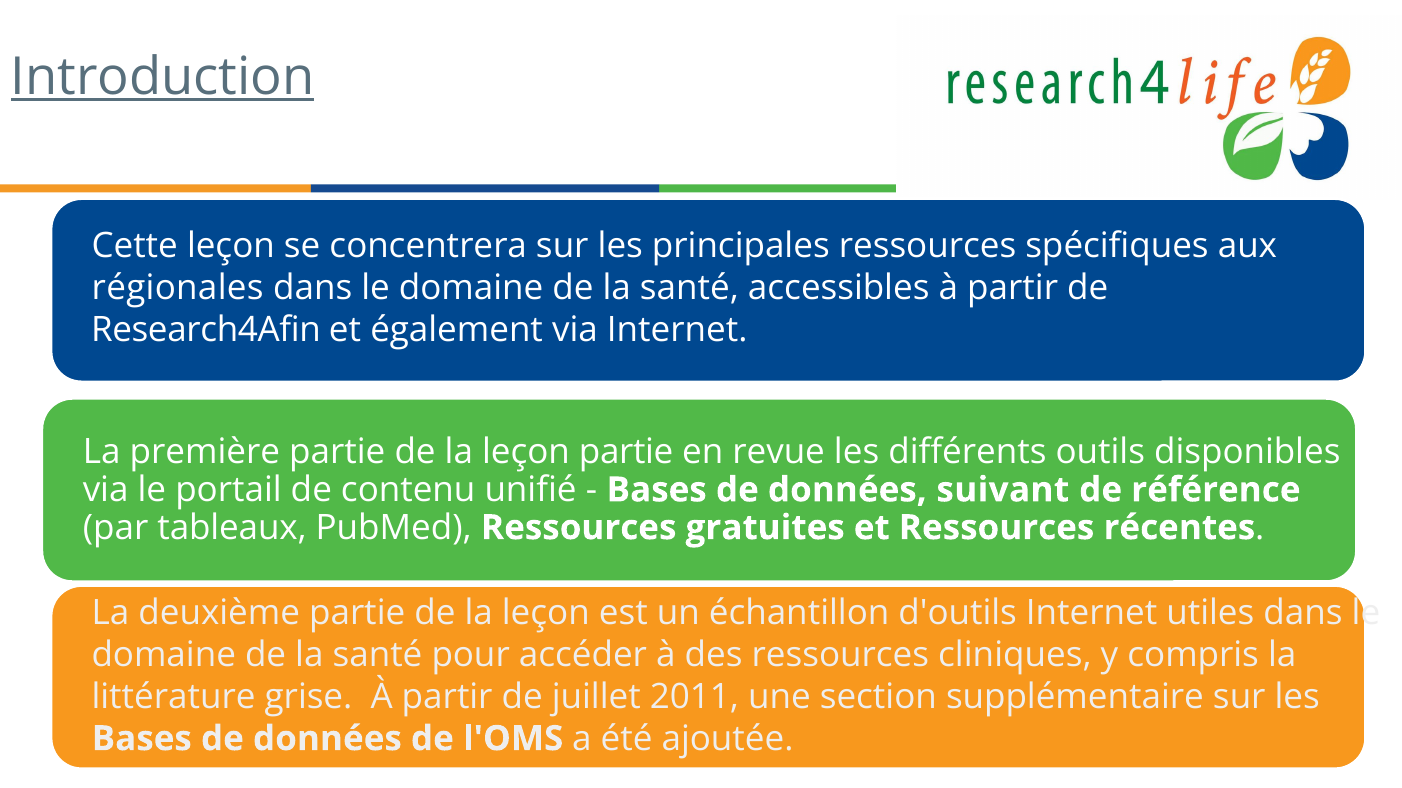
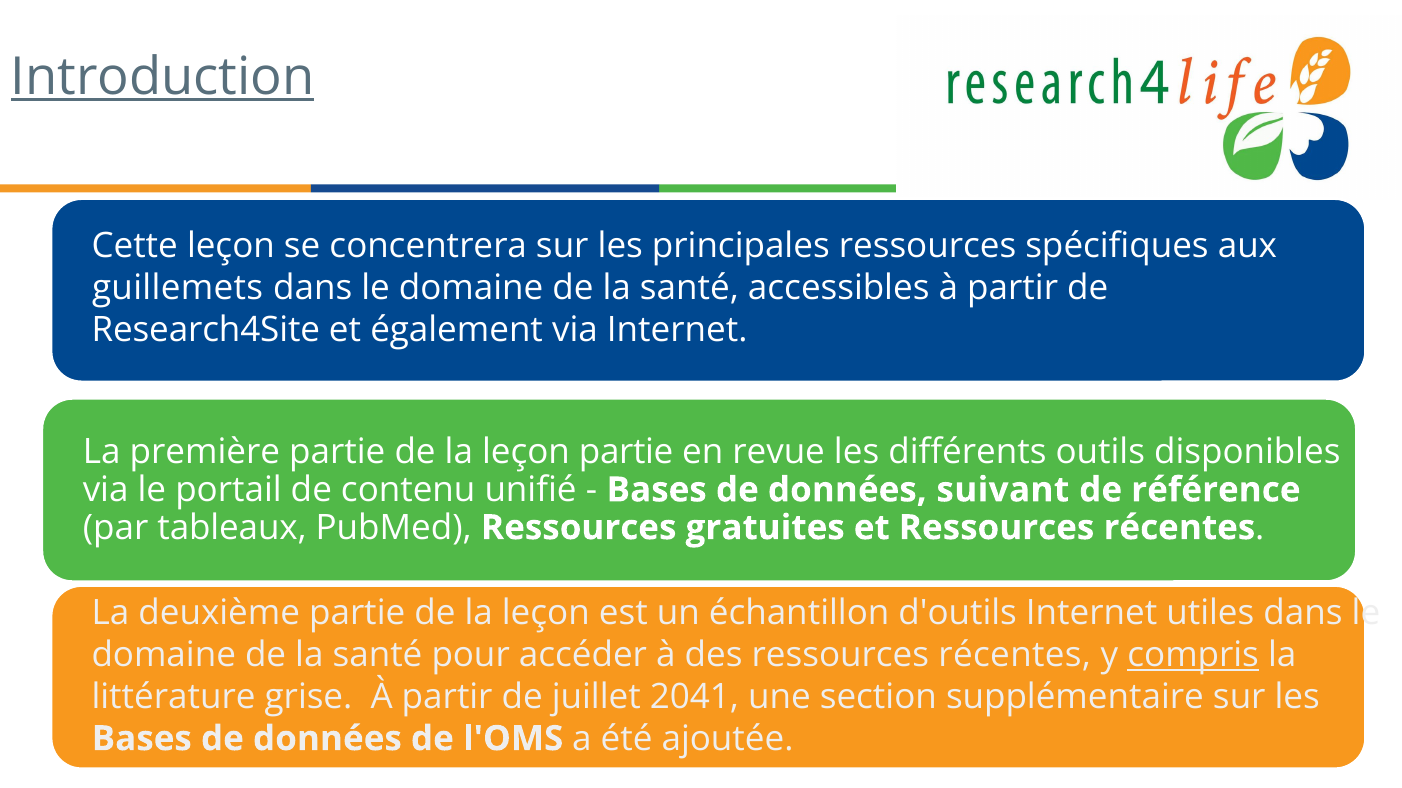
régionales: régionales -> guillemets
Research4Afin: Research4Afin -> Research4Site
des ressources cliniques: cliniques -> récentes
compris underline: none -> present
2011: 2011 -> 2041
